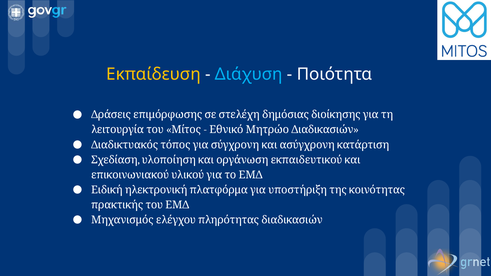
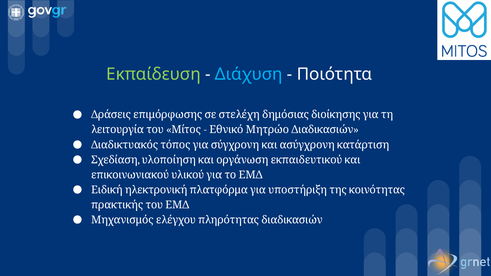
Εκπαίδευση colour: yellow -> light green
